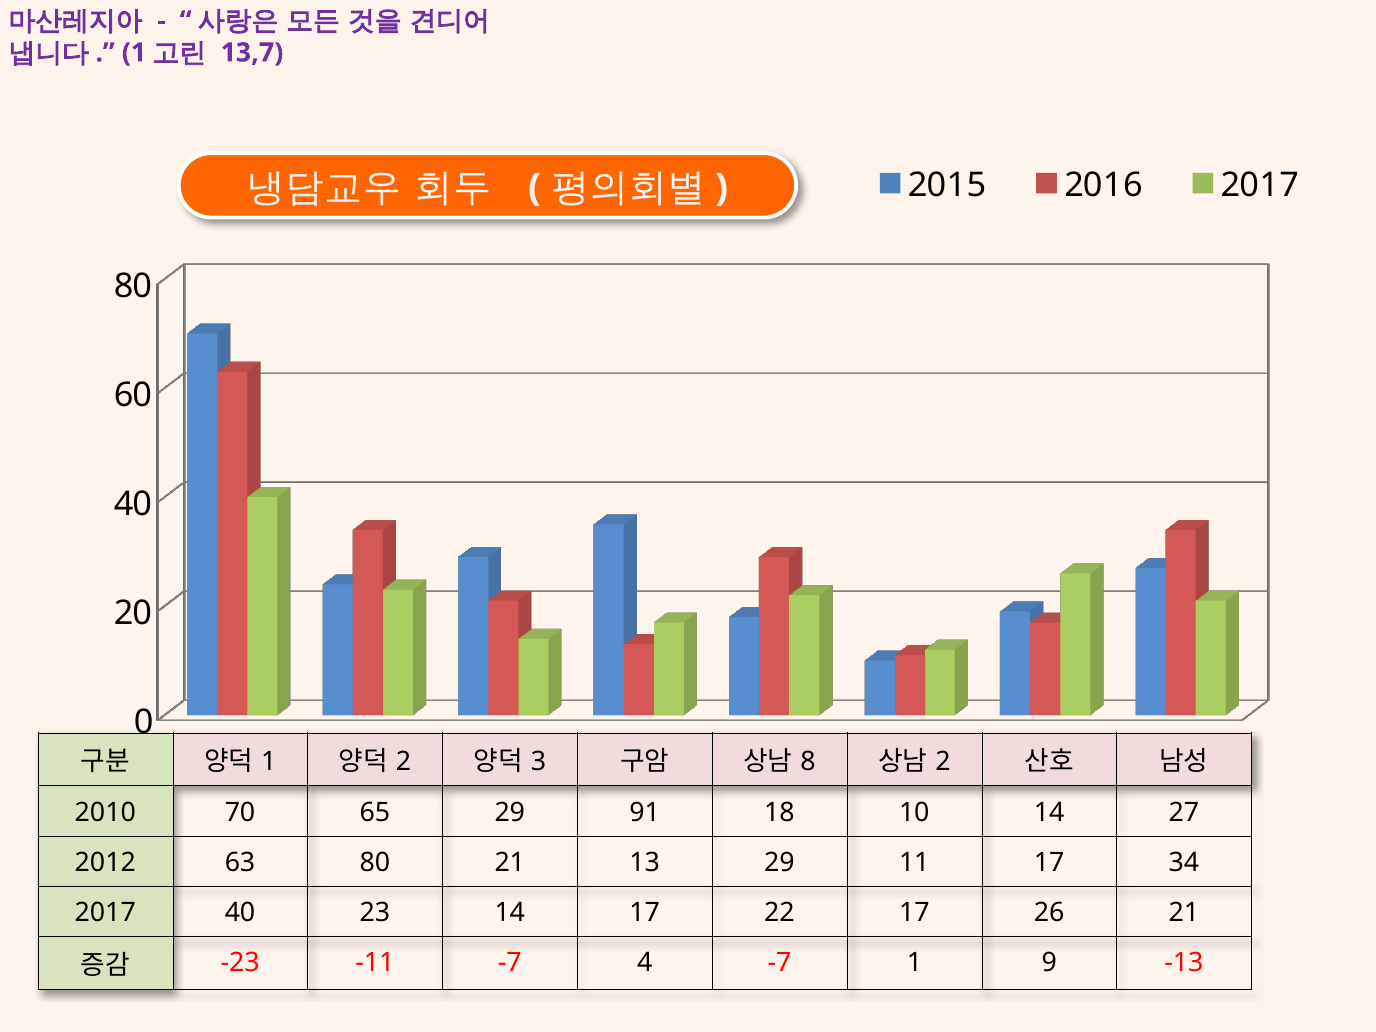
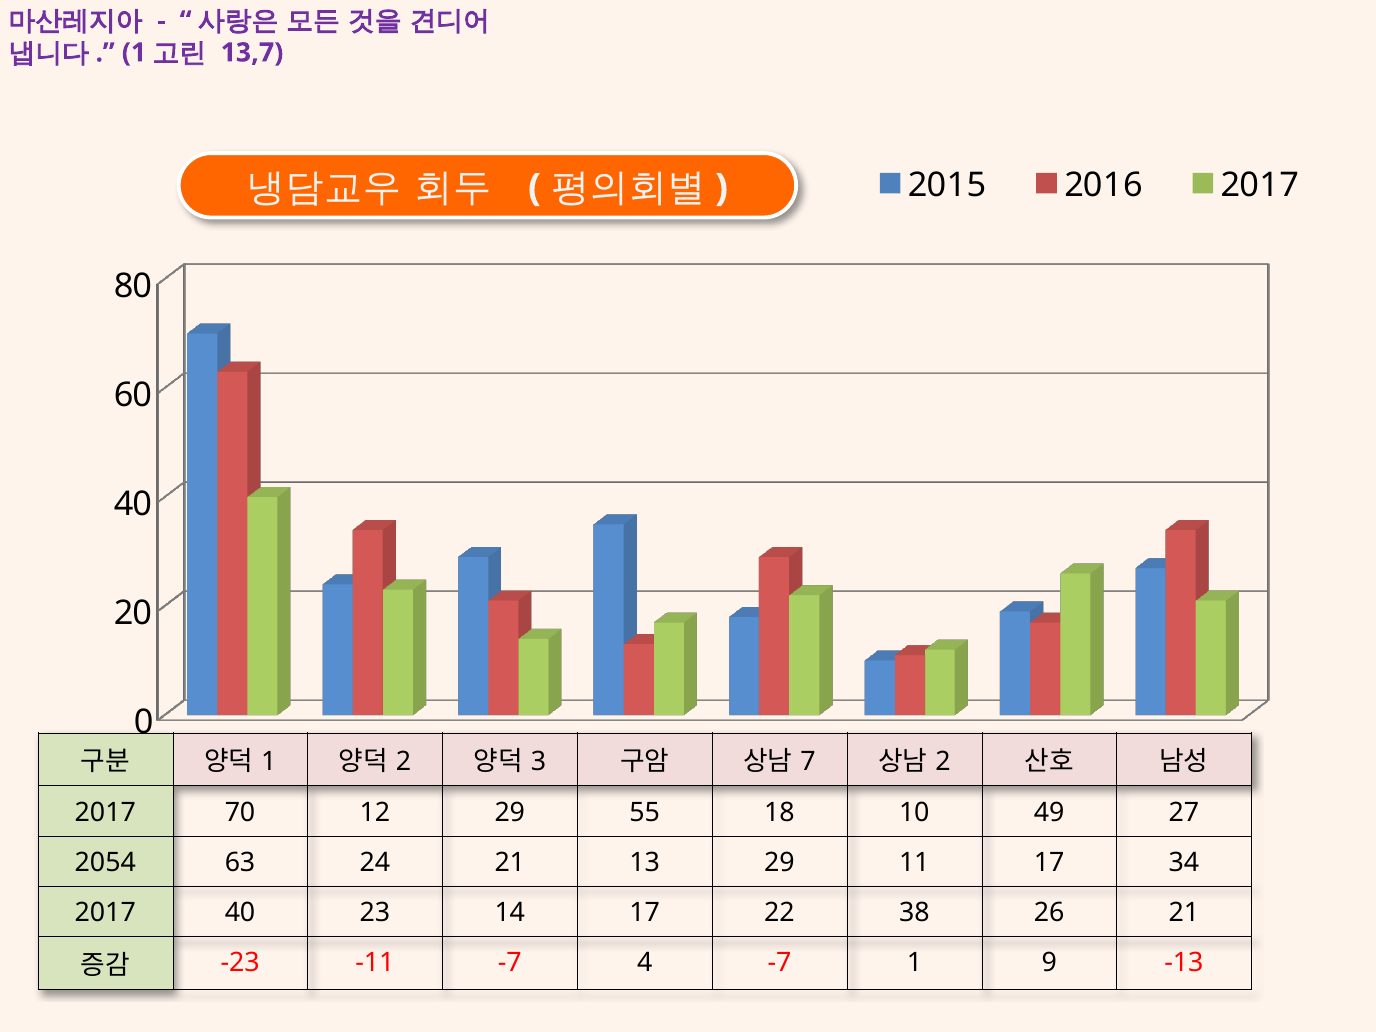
8: 8 -> 7
2010 at (105, 812): 2010 -> 2017
65: 65 -> 12
91: 91 -> 55
10 14: 14 -> 49
2012: 2012 -> 2054
63 80: 80 -> 24
22 17: 17 -> 38
